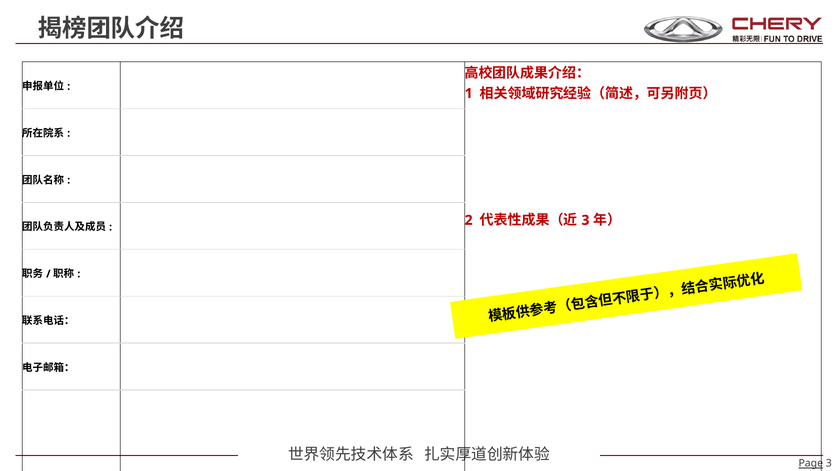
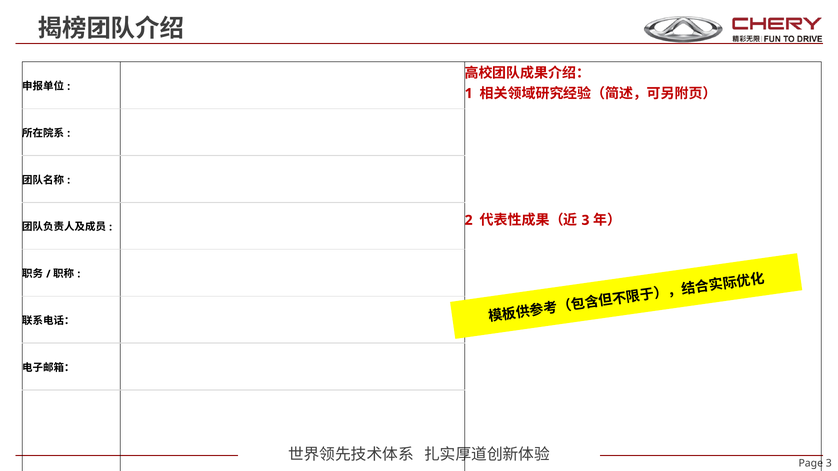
Page underline: present -> none
